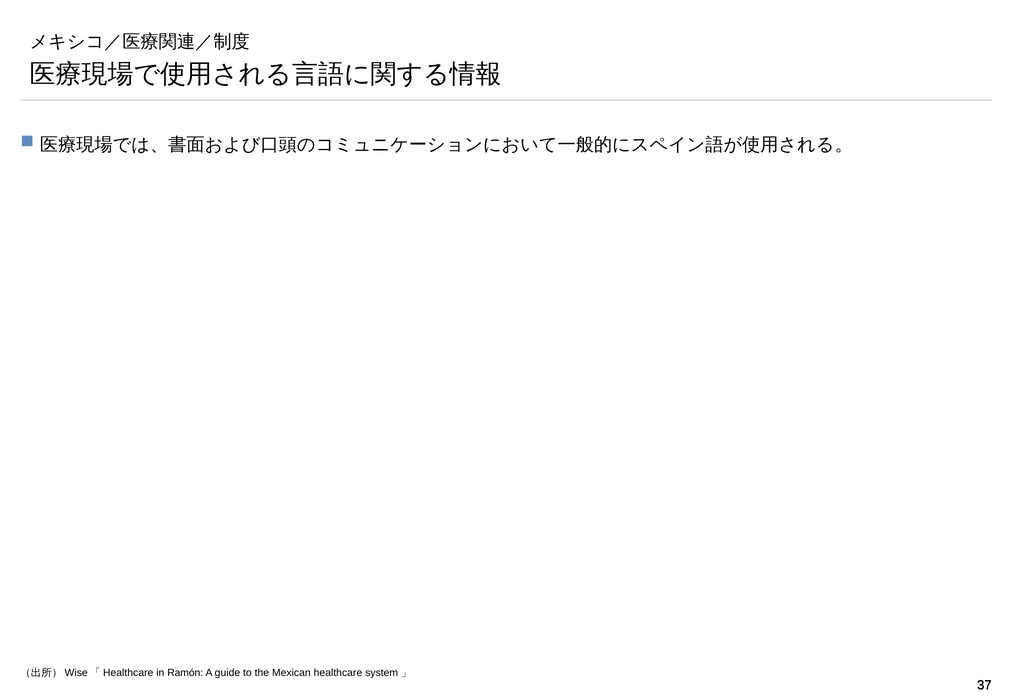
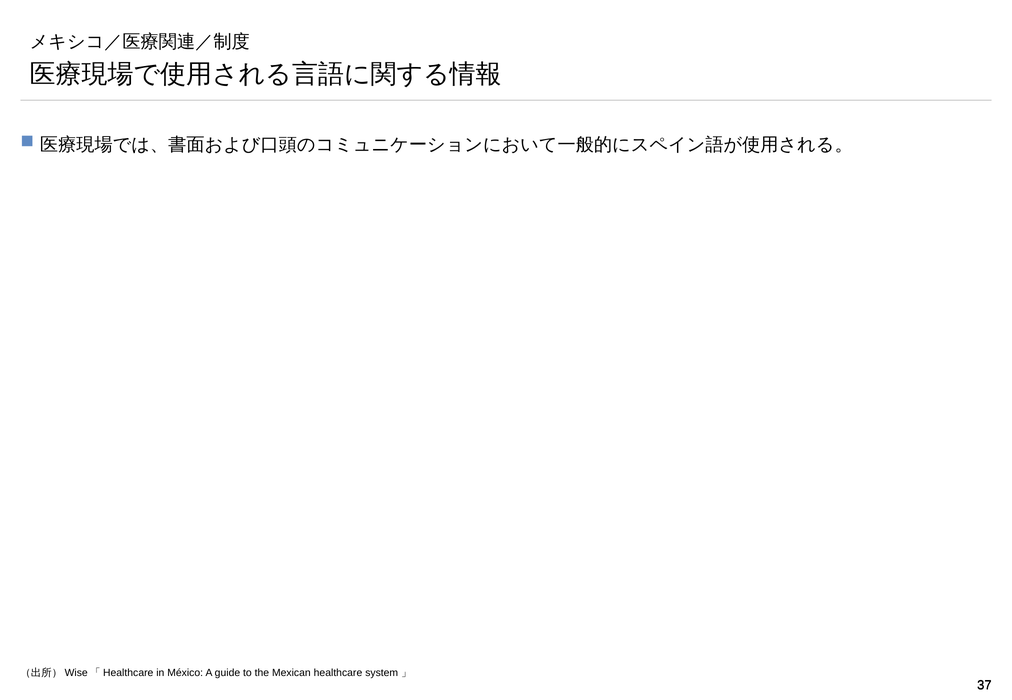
Ramón: Ramón -> México
